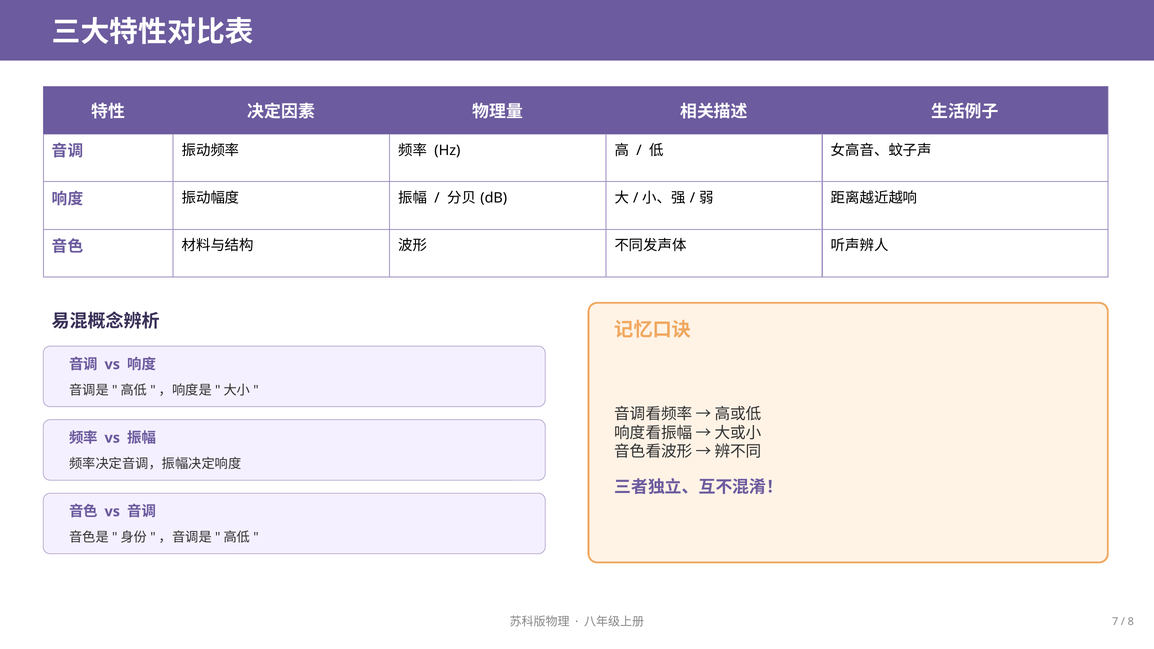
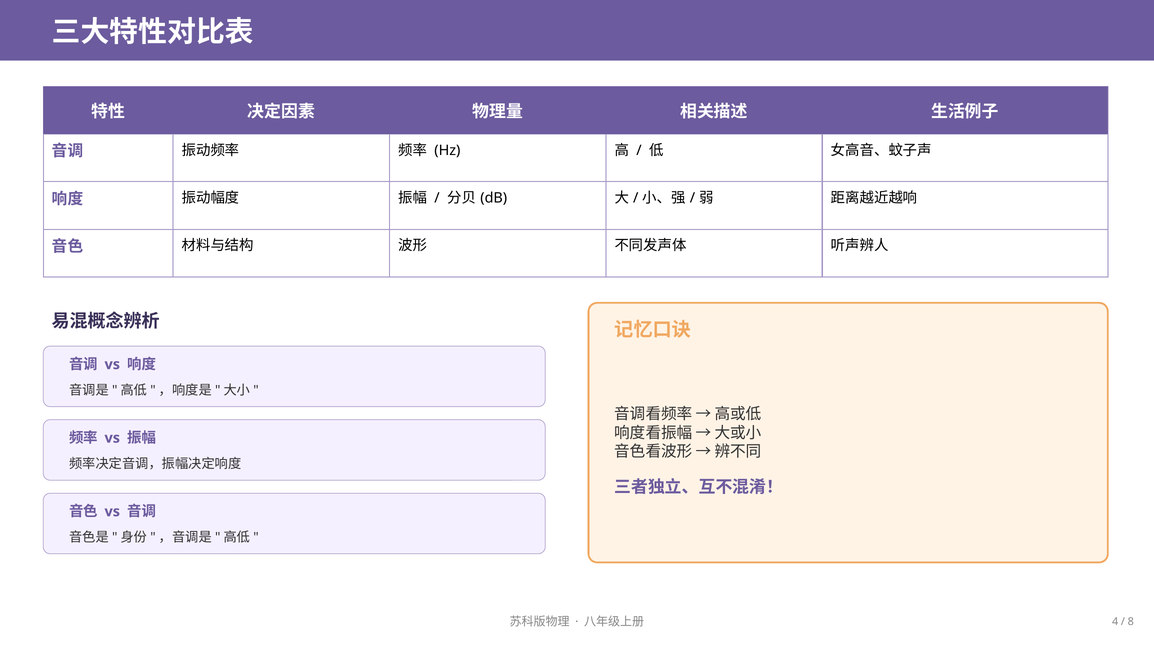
7: 7 -> 4
